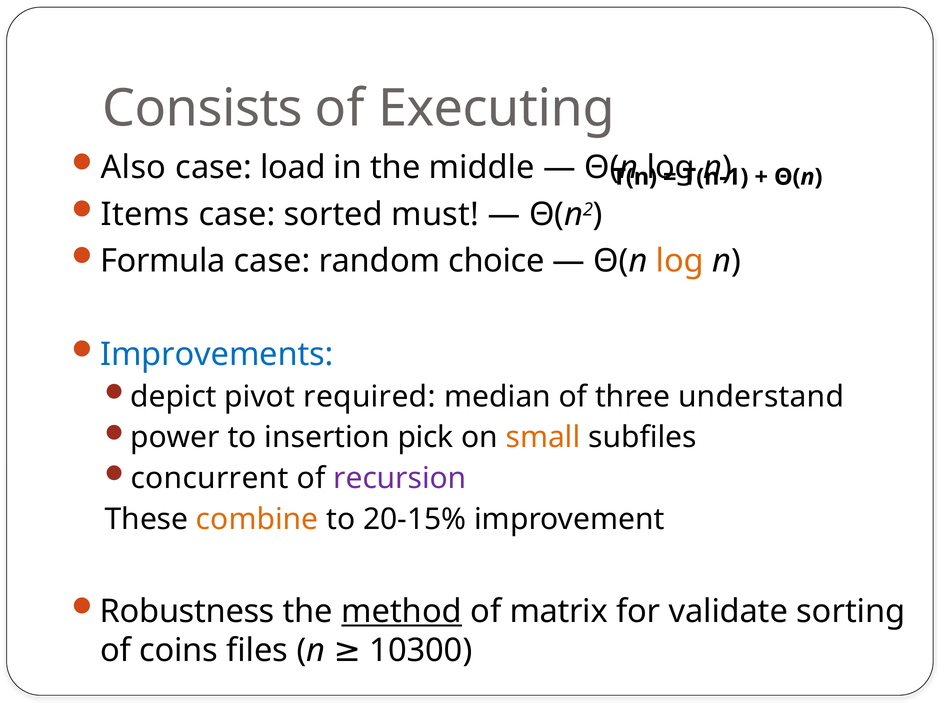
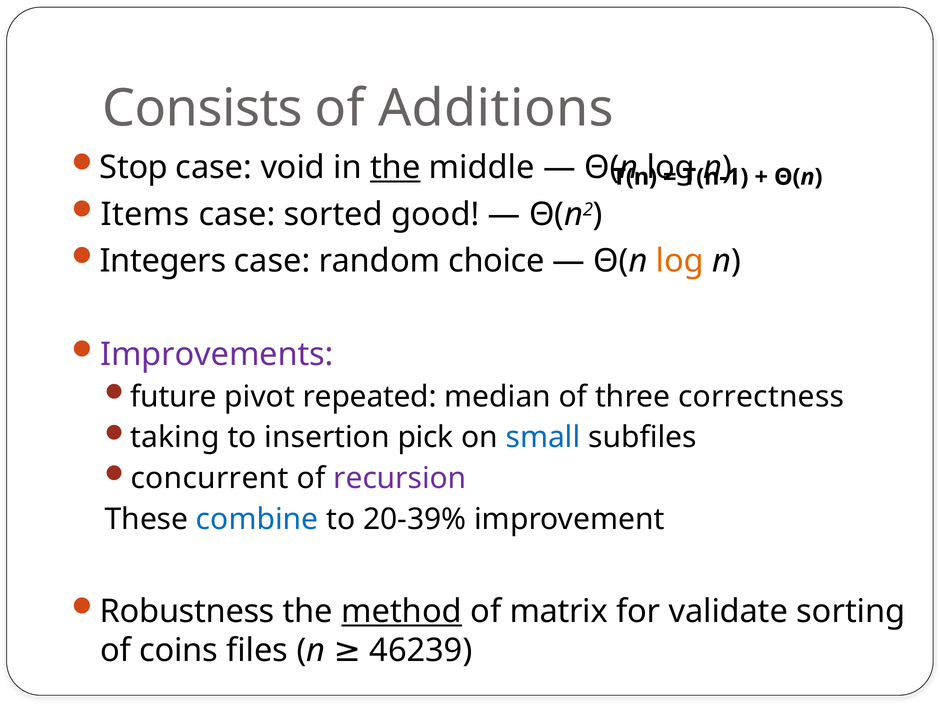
Executing: Executing -> Additions
Also: Also -> Stop
load: load -> void
the at (395, 167) underline: none -> present
must: must -> good
Formula: Formula -> Integers
Improvements colour: blue -> purple
depict: depict -> future
required: required -> repeated
understand: understand -> correctness
power: power -> taking
small colour: orange -> blue
combine colour: orange -> blue
20-15%: 20-15% -> 20-39%
10300: 10300 -> 46239
